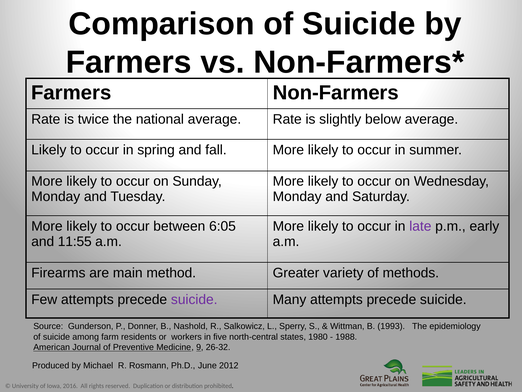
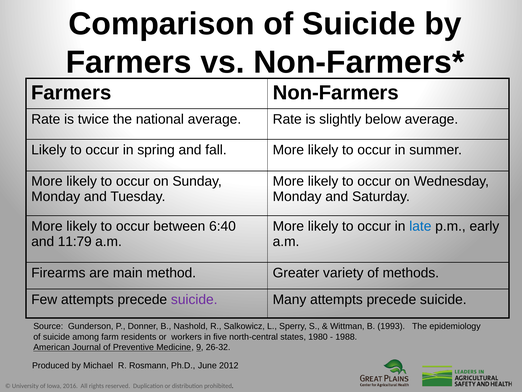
6:05: 6:05 -> 6:40
late colour: purple -> blue
11:55: 11:55 -> 11:79
